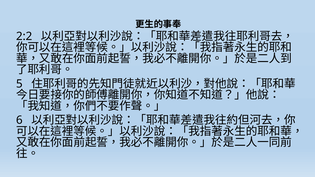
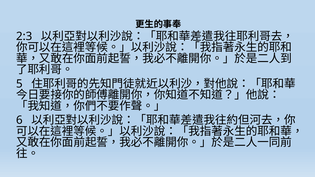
2:2: 2:2 -> 2:3
